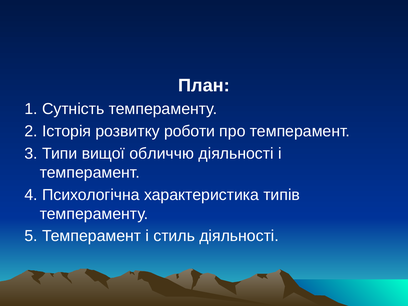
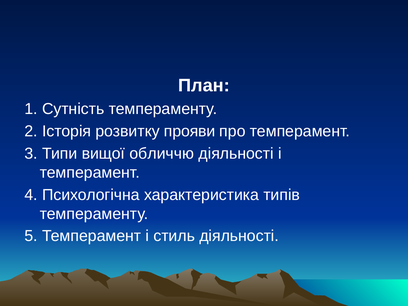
роботи: роботи -> прояви
